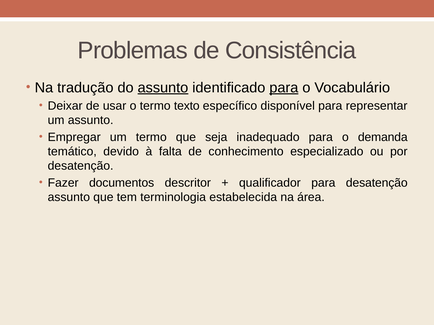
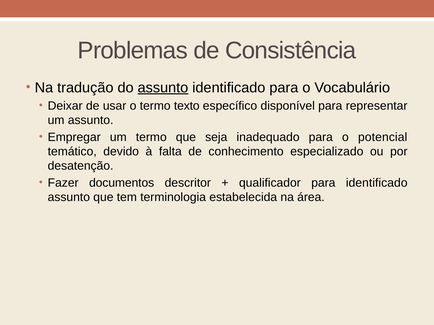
para at (284, 88) underline: present -> none
demanda: demanda -> potencial
para desatenção: desatenção -> identificado
